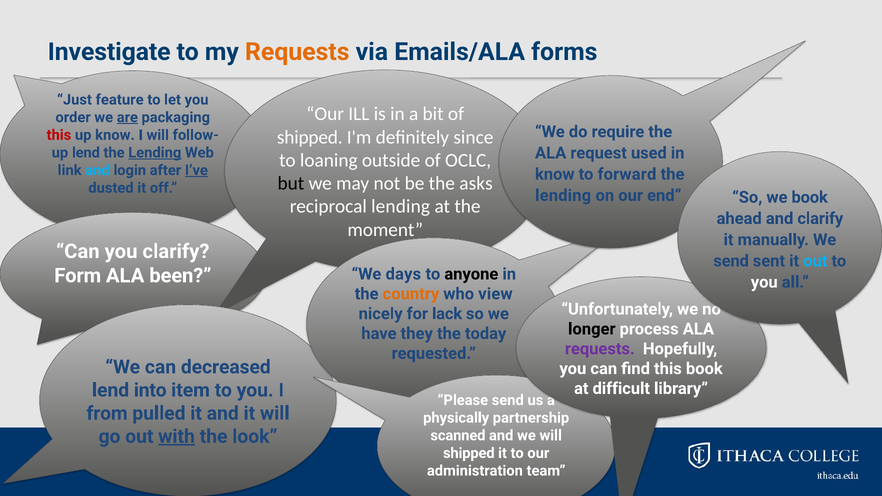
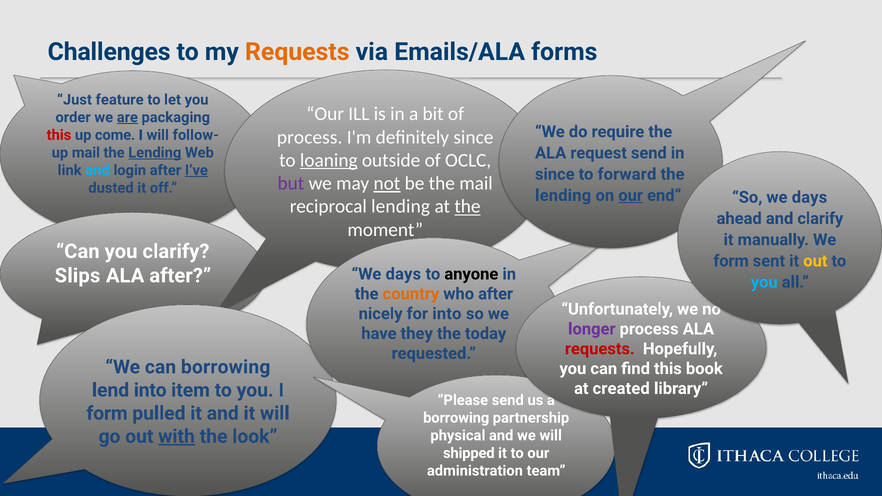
Investigate: Investigate -> Challenges
up know: know -> come
shipped at (310, 137): shipped -> process
request used: used -> send
up lend: lend -> mail
loaning underline: none -> present
know at (555, 174): know -> since
but colour: black -> purple
not underline: none -> present
the asks: asks -> mail
our at (631, 196) underline: none -> present
So we book: book -> days
the at (468, 207) underline: none -> present
send at (731, 261): send -> form
out at (815, 261) colour: light blue -> yellow
Form: Form -> Slips
ALA been: been -> after
you at (764, 282) colour: white -> light blue
who view: view -> after
for lack: lack -> into
longer colour: black -> purple
requests at (600, 349) colour: purple -> red
can decreased: decreased -> borrowing
difficult: difficult -> created
from at (107, 414): from -> form
physically at (456, 418): physically -> borrowing
scanned: scanned -> physical
